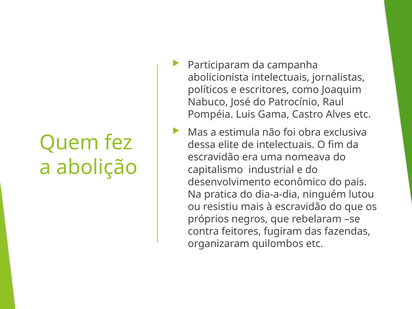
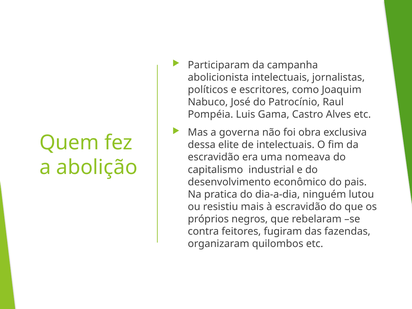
estimula: estimula -> governa
